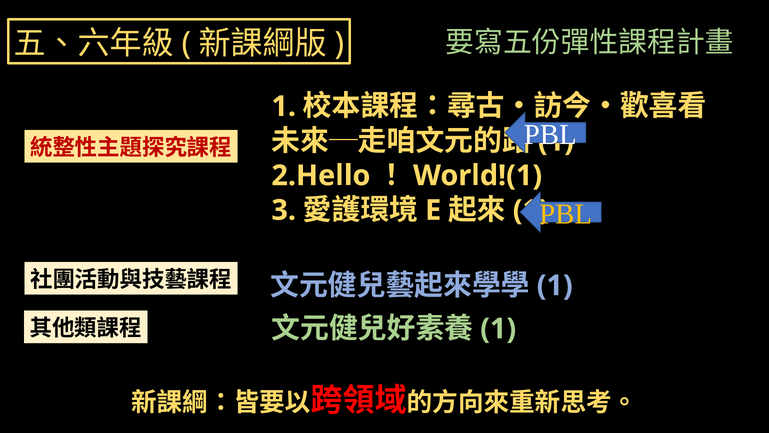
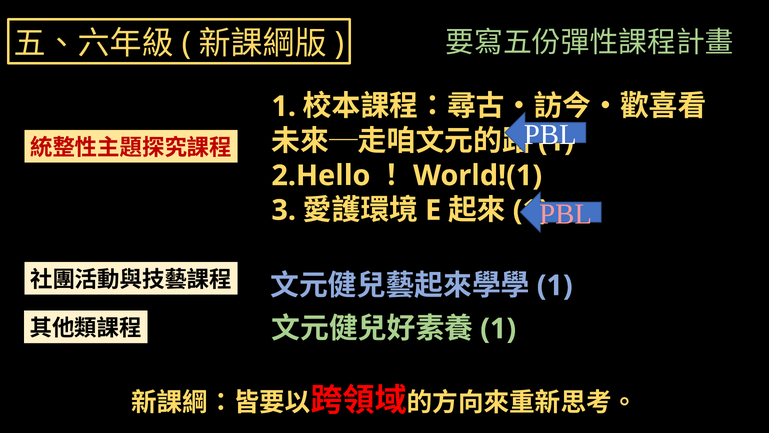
PBL at (566, 214) colour: yellow -> pink
